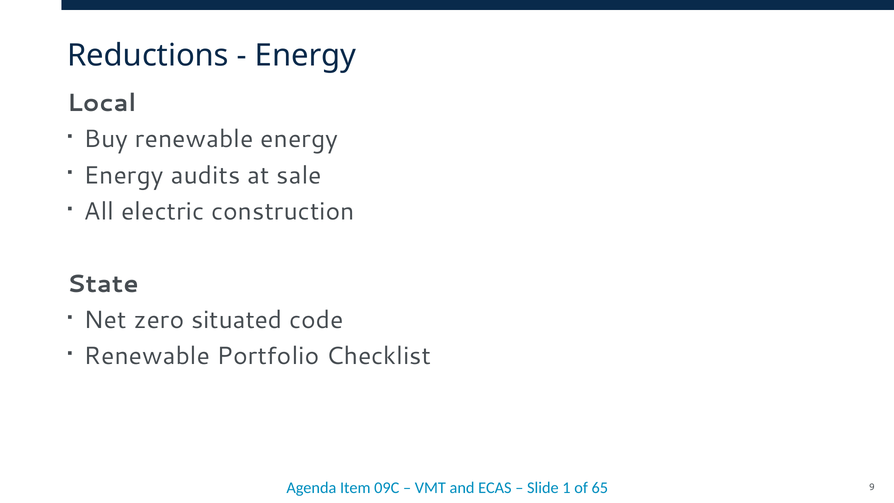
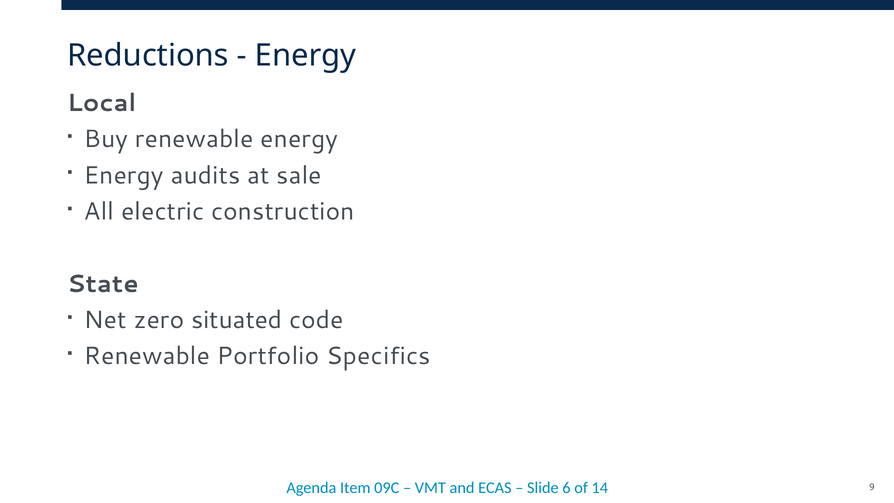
Checklist: Checklist -> Specifics
1: 1 -> 6
65: 65 -> 14
